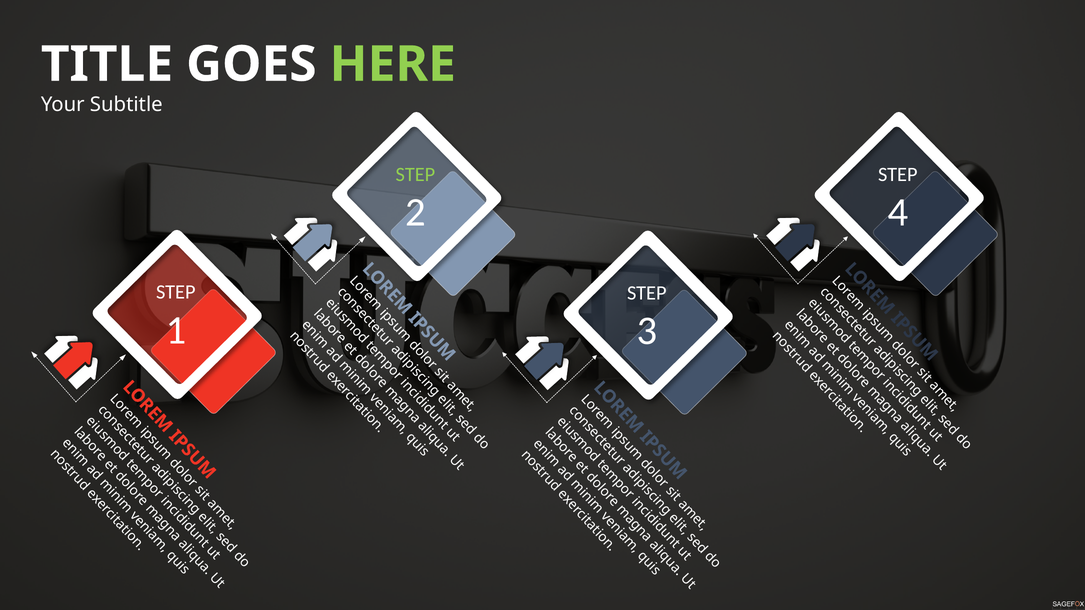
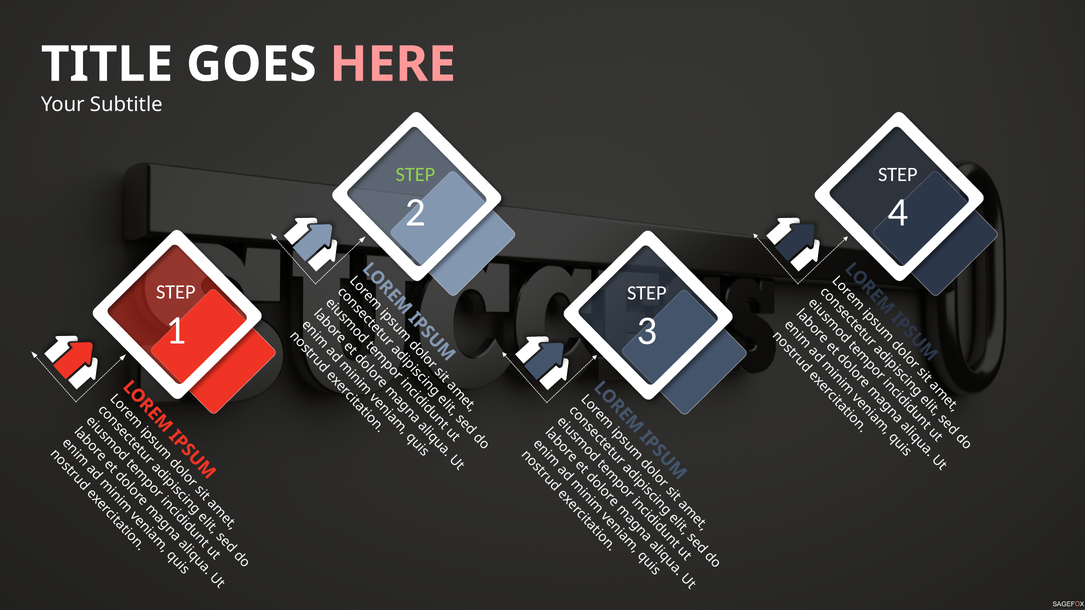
HERE colour: light green -> pink
